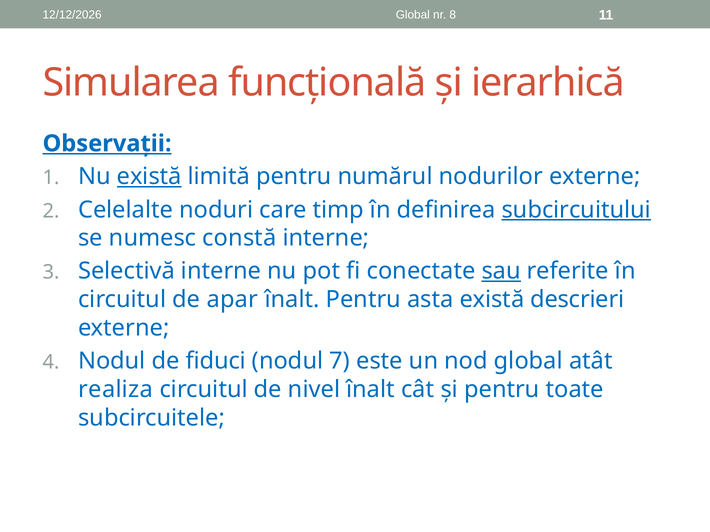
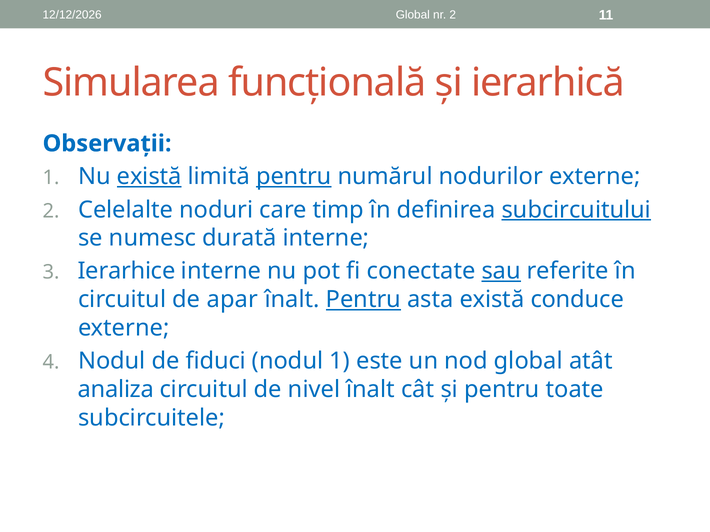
nr 8: 8 -> 2
Observații underline: present -> none
pentru at (294, 177) underline: none -> present
constă: constă -> durată
Selectivă: Selectivă -> Ierarhice
Pentru at (363, 300) underline: none -> present
descrieri: descrieri -> conduce
nodul 7: 7 -> 1
realiza: realiza -> analiza
